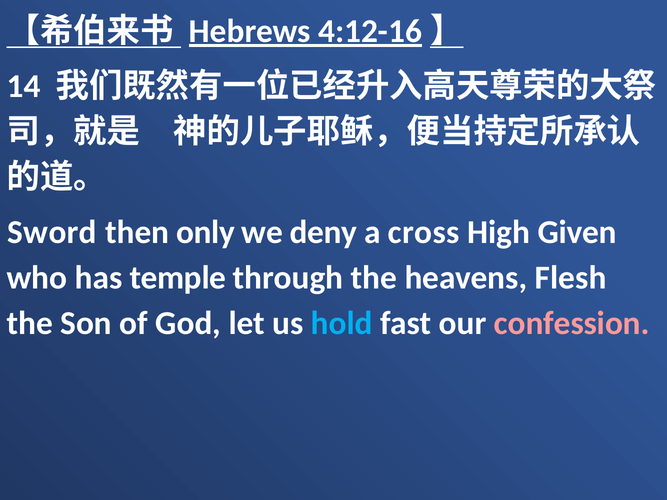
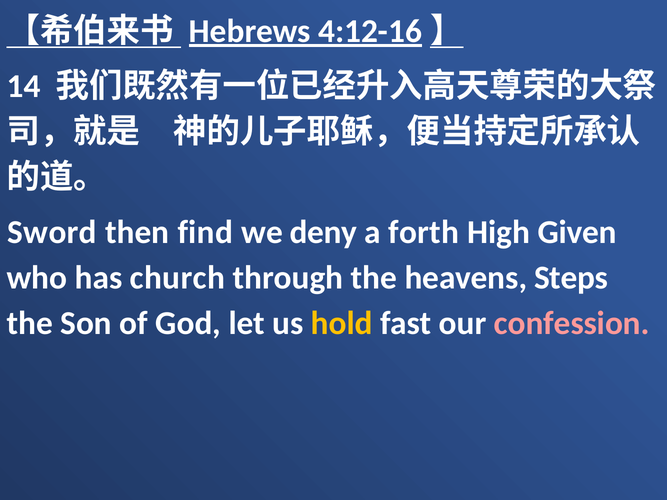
only: only -> find
cross: cross -> forth
temple: temple -> church
Flesh: Flesh -> Steps
hold colour: light blue -> yellow
